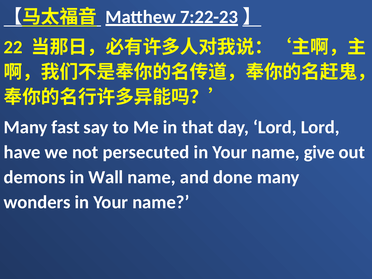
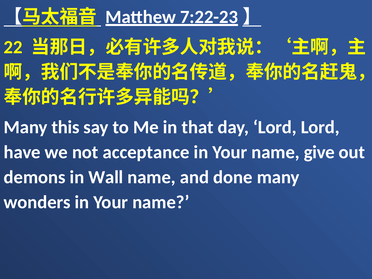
fast: fast -> this
persecuted: persecuted -> acceptance
